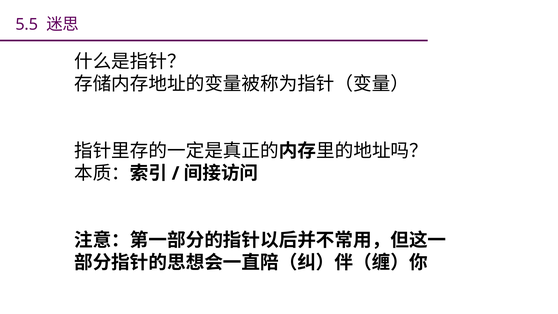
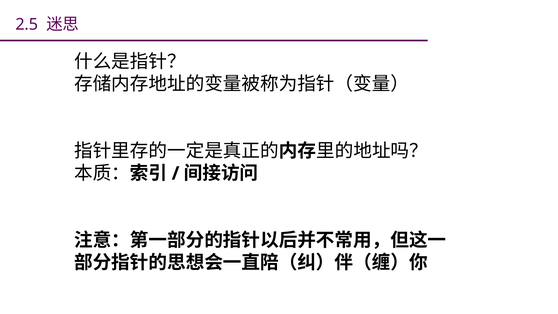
5.5: 5.5 -> 2.5
